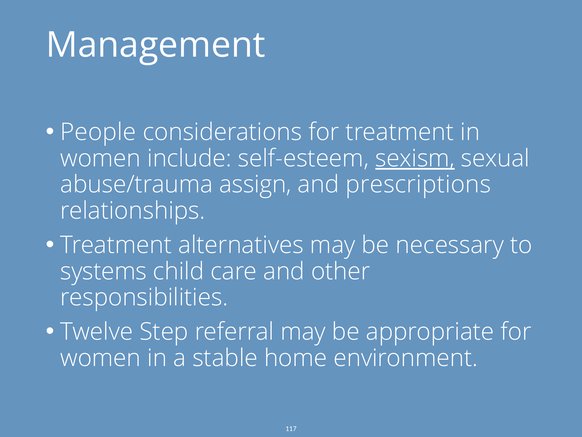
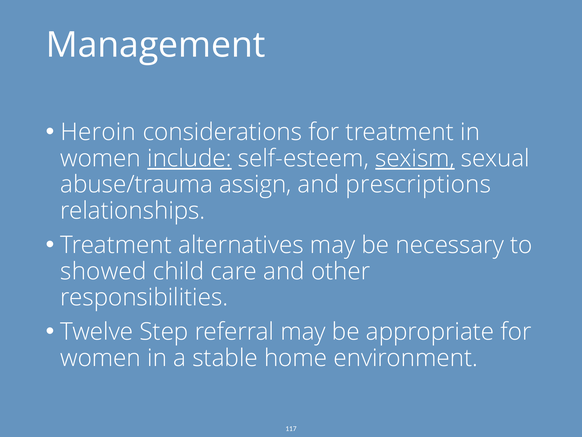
People: People -> Heroin
include underline: none -> present
systems: systems -> showed
